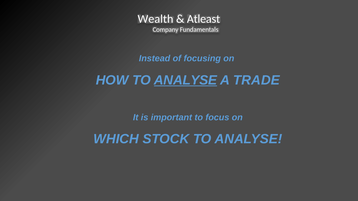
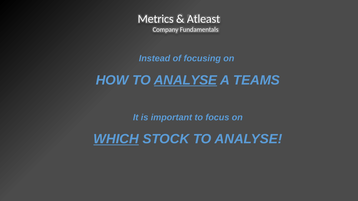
Wealth: Wealth -> Metrics
TRADE: TRADE -> TEAMS
WHICH underline: none -> present
